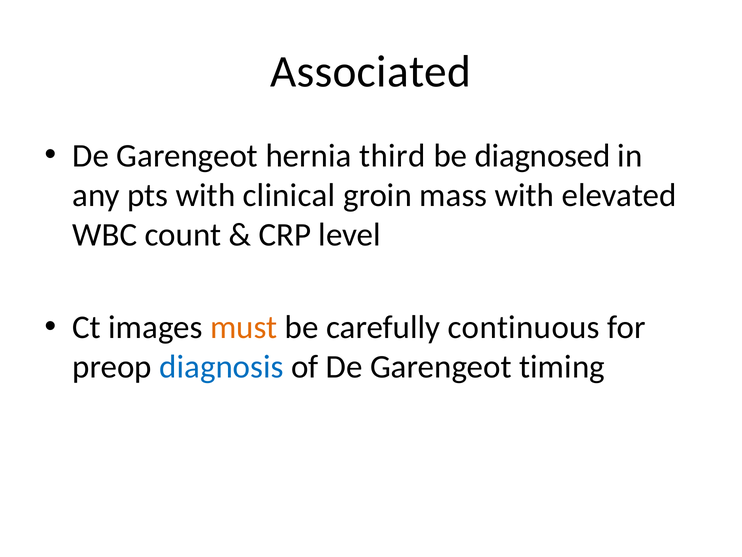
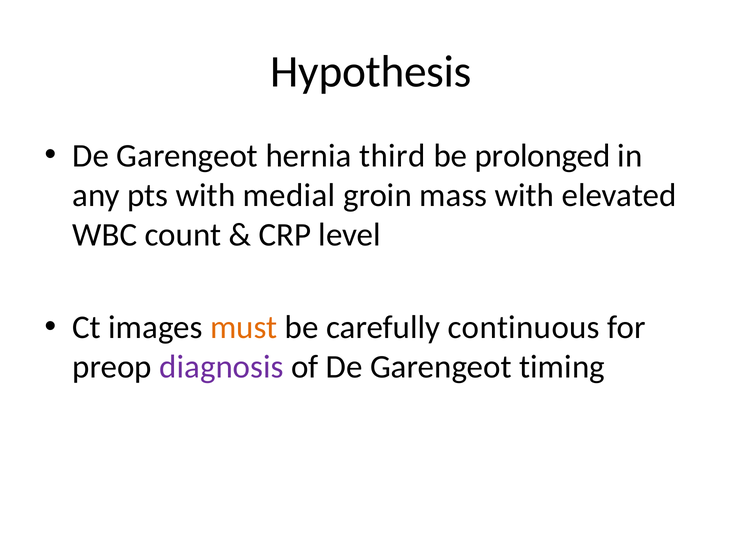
Associated: Associated -> Hypothesis
diagnosed: diagnosed -> prolonged
clinical: clinical -> medial
diagnosis colour: blue -> purple
